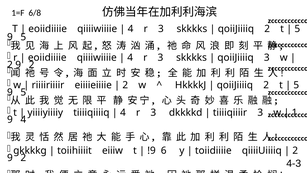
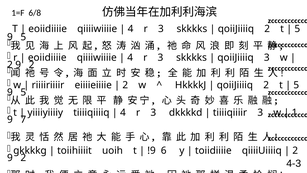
9 4: 4 -> 7
eiiiw: eiiiw -> uoih
